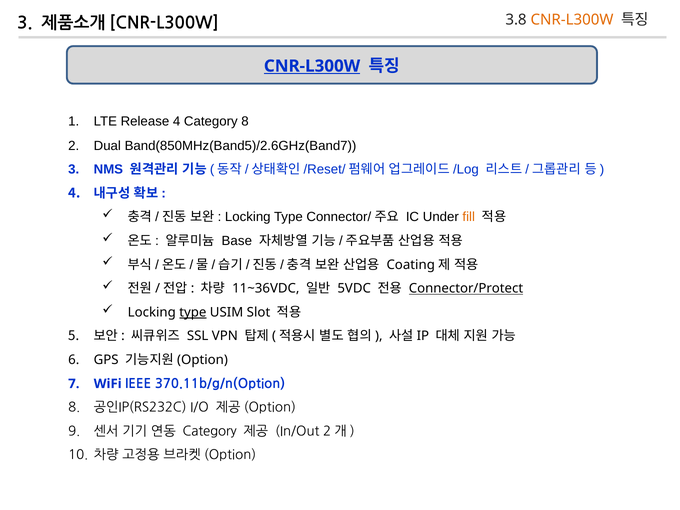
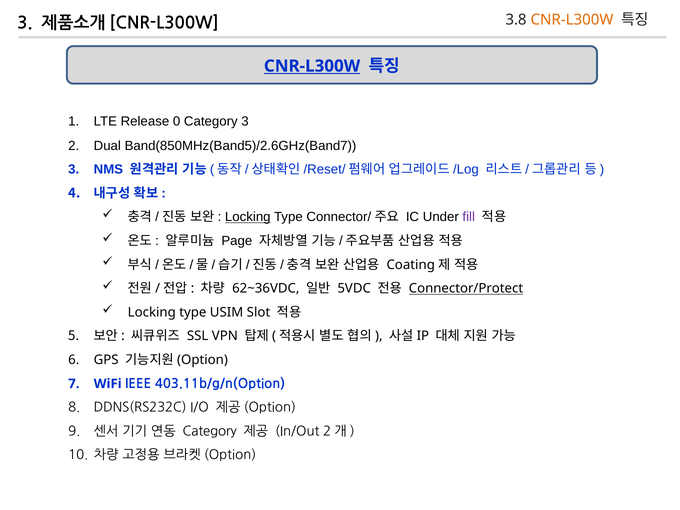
Release 4: 4 -> 0
Category 8: 8 -> 3
Locking at (248, 217) underline: none -> present
fill colour: orange -> purple
Base: Base -> Page
11~36VDC: 11~36VDC -> 62~36VDC
type at (193, 312) underline: present -> none
370.11b/g/n(Option: 370.11b/g/n(Option -> 403.11b/g/n(Option
공인IP(RS232C: 공인IP(RS232C -> DDNS(RS232C
